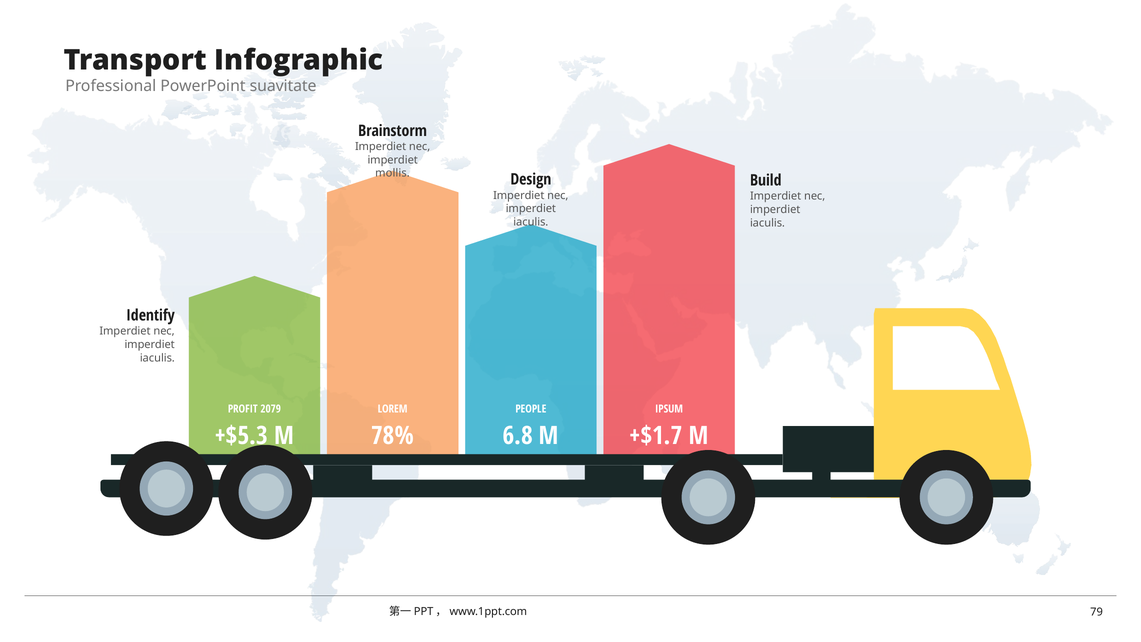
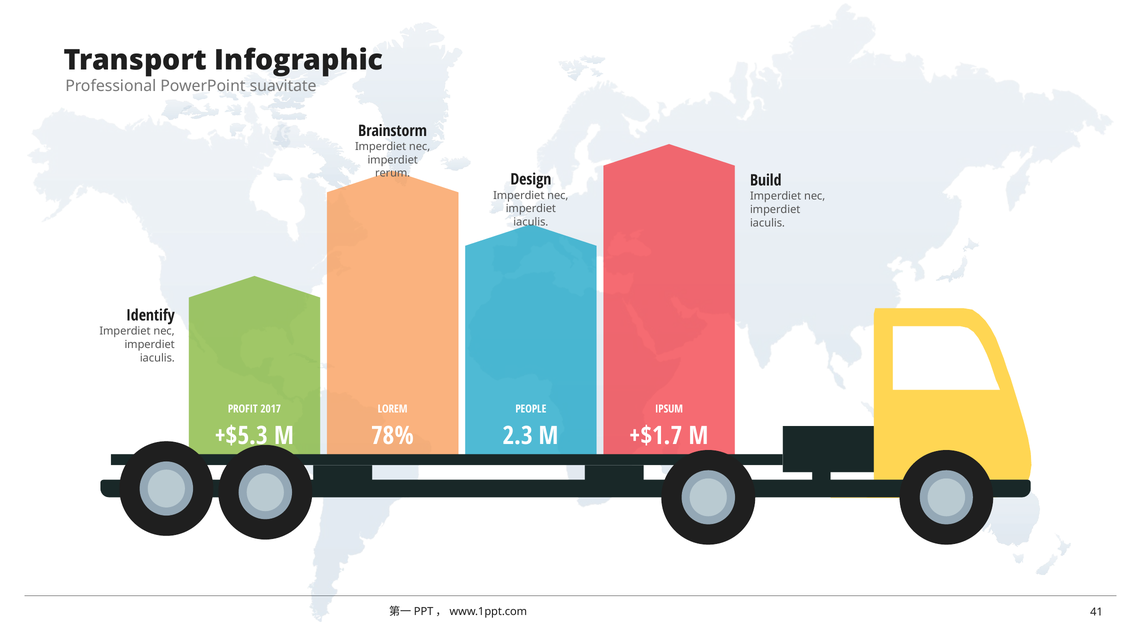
mollis: mollis -> rerum
2079: 2079 -> 2017
6.8: 6.8 -> 2.3
79: 79 -> 41
